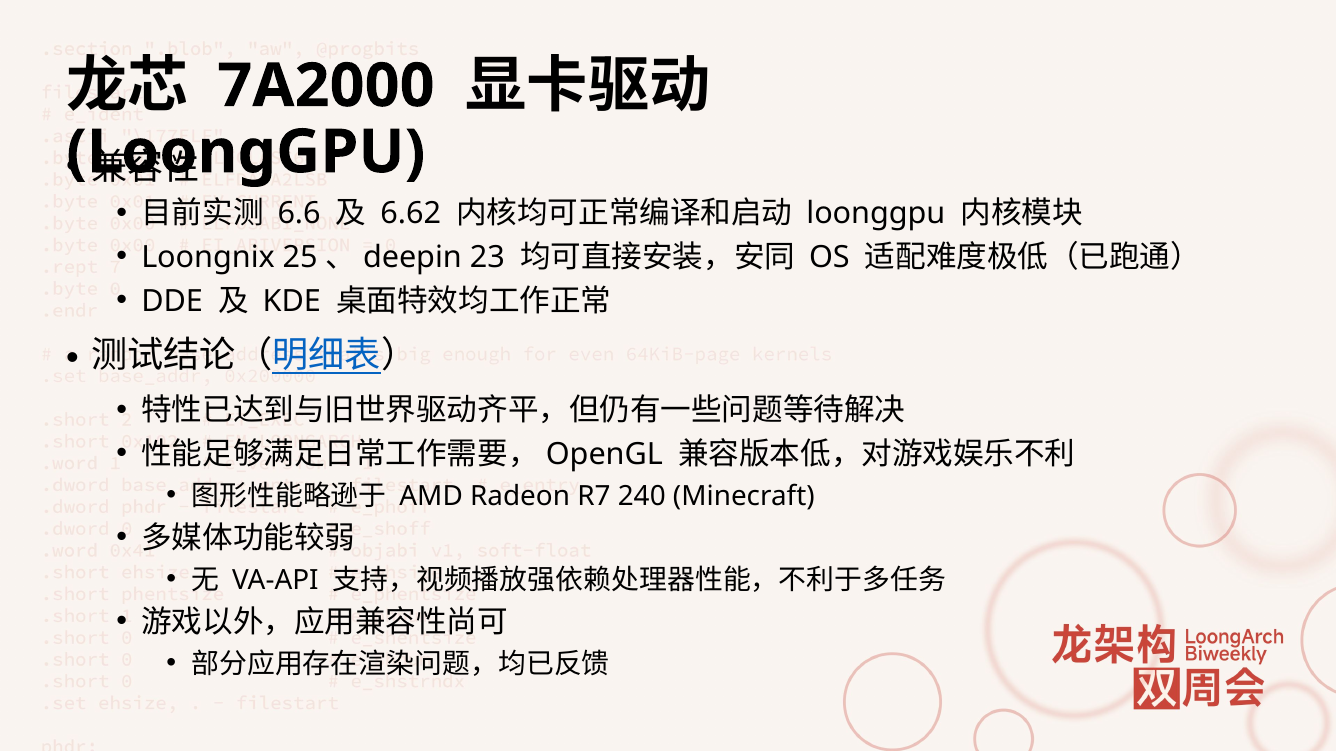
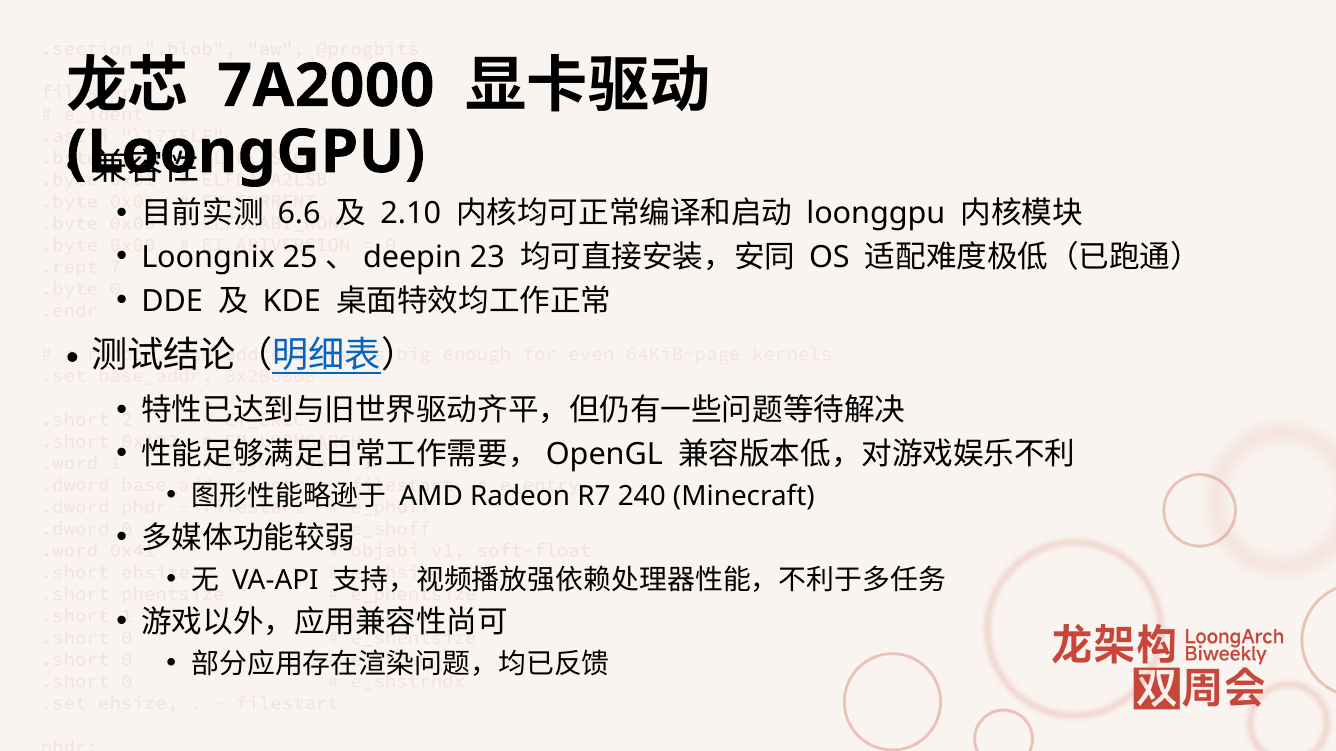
6.62: 6.62 -> 2.10
